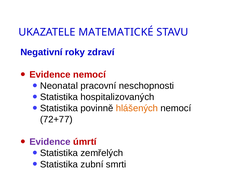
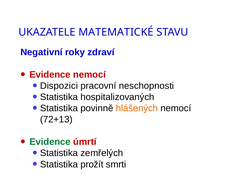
Neonatal: Neonatal -> Dispozici
72+77: 72+77 -> 72+13
Evidence at (50, 143) colour: purple -> green
zubní: zubní -> prožít
